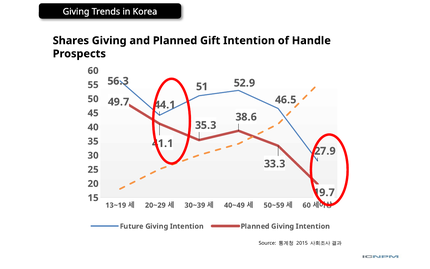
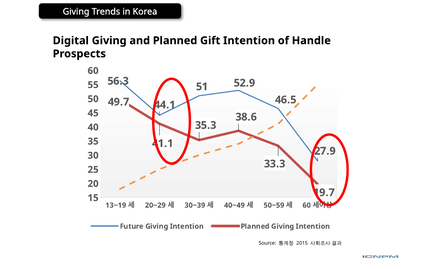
Shares: Shares -> Digital
